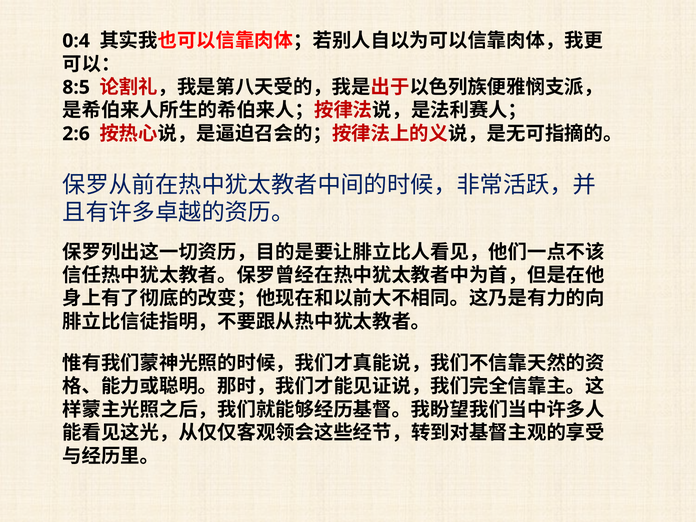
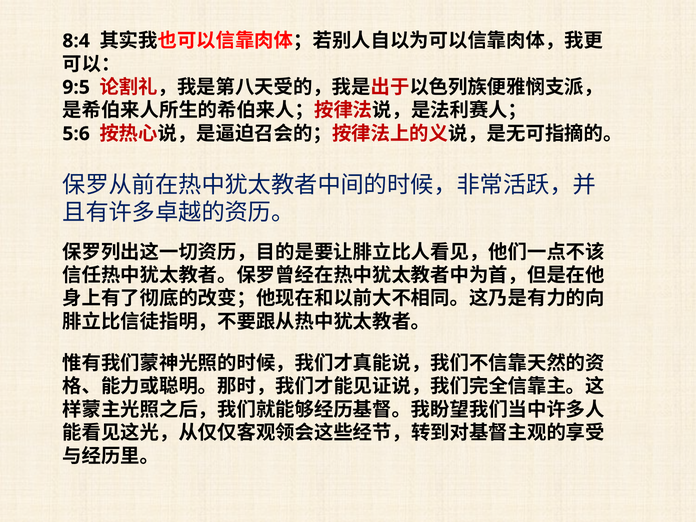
0:4: 0:4 -> 8:4
8:5: 8:5 -> 9:5
2:6: 2:6 -> 5:6
